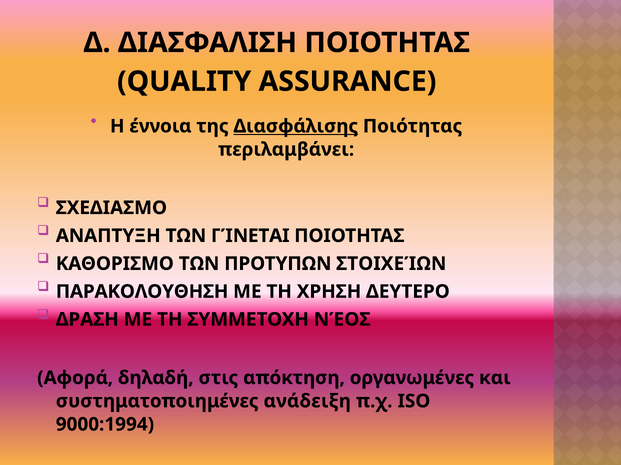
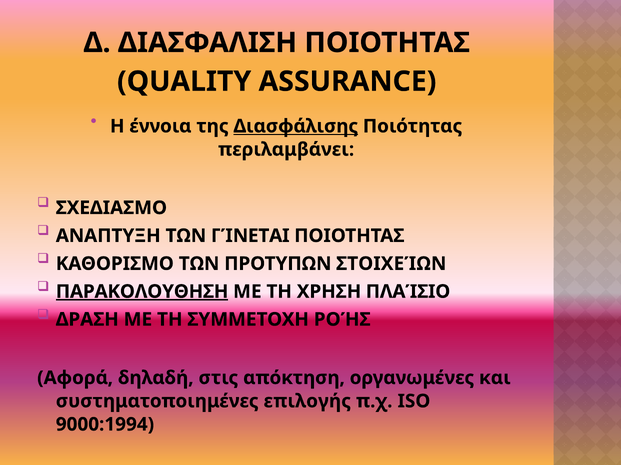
ΠΑΡΑΚΟΛΟΥΘΗΣΗ underline: none -> present
ΔΕΥΤΕΡΟ: ΔΕΥΤΕΡΟ -> ΠΛΑΊΣΙΟ
ΝΈΟΣ: ΝΈΟΣ -> ΡΟΉΣ
ανάδειξη: ανάδειξη -> επιλογής
